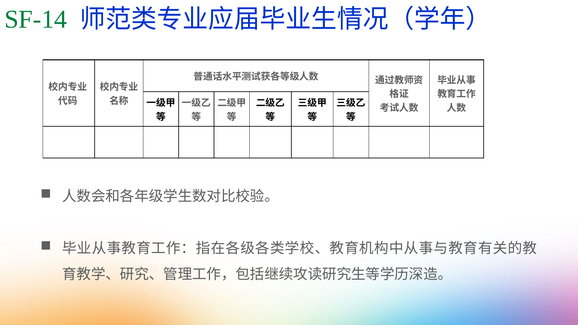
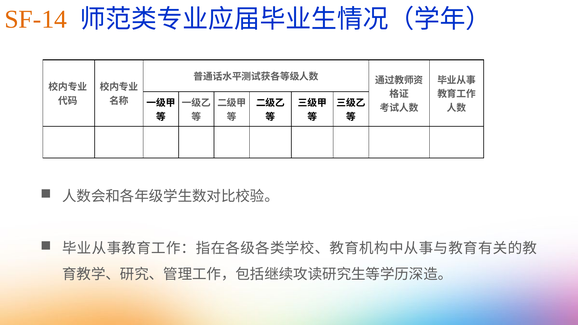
SF-14 colour: green -> orange
